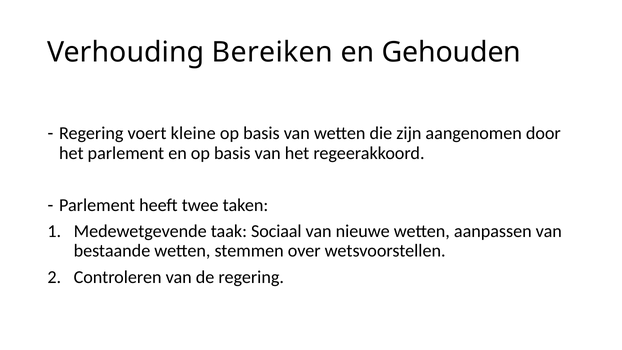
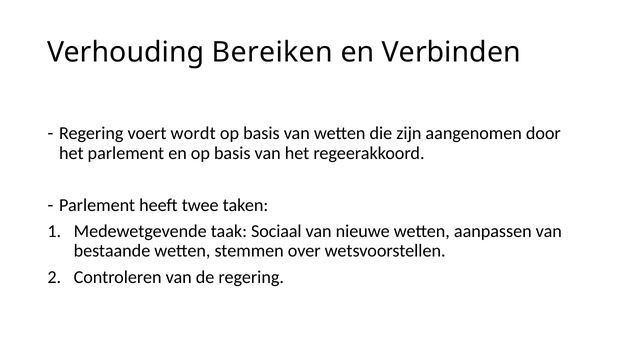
Gehouden: Gehouden -> Verbinden
kleine: kleine -> wordt
